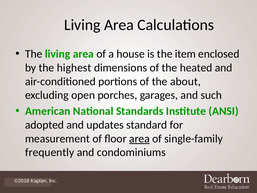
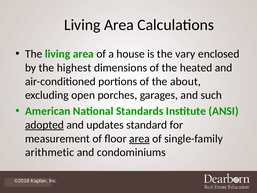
item: item -> vary
adopted underline: none -> present
frequently: frequently -> arithmetic
